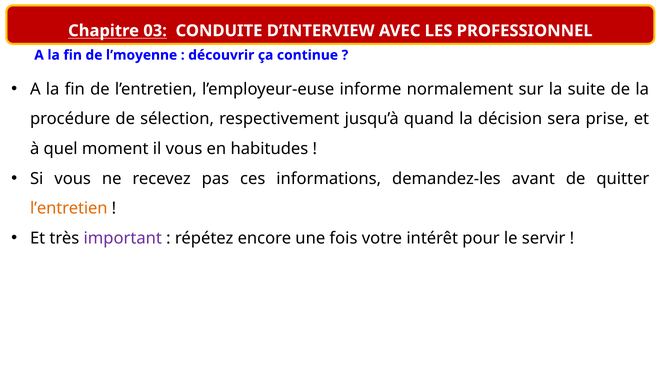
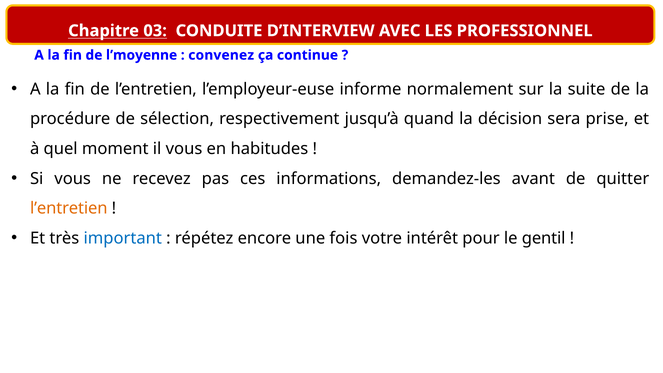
découvrir: découvrir -> convenez
important colour: purple -> blue
servir: servir -> gentil
